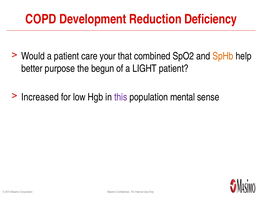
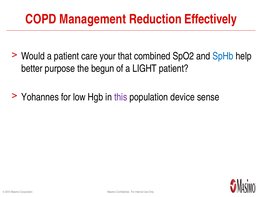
Development: Development -> Management
Deficiency: Deficiency -> Effectively
SpHb colour: orange -> blue
Increased: Increased -> Yohannes
mental: mental -> device
